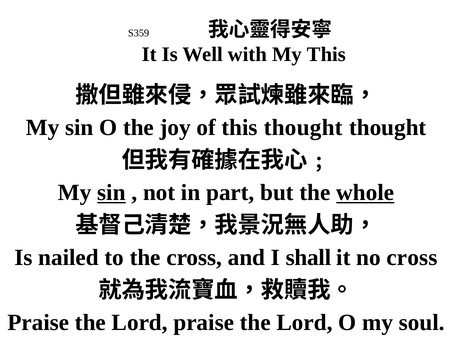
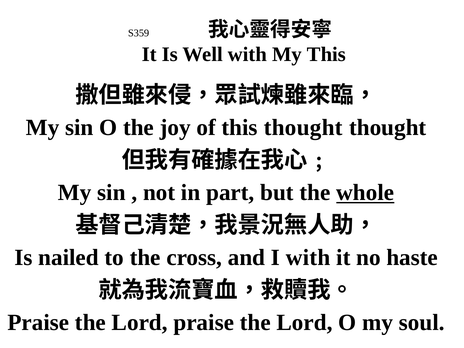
sin at (111, 193) underline: present -> none
I shall: shall -> with
no cross: cross -> haste
